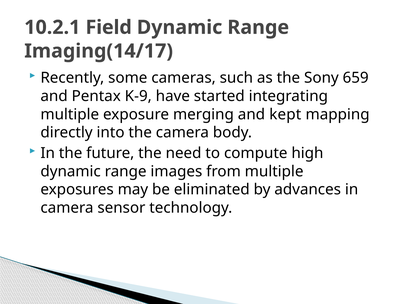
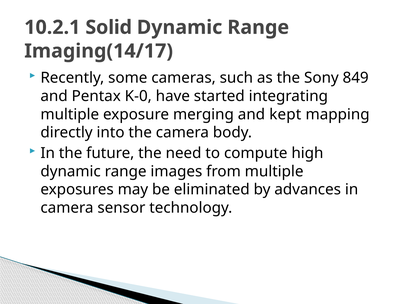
Field: Field -> Solid
659: 659 -> 849
K-9: K-9 -> K-0
